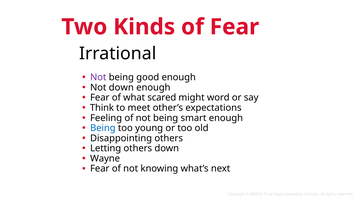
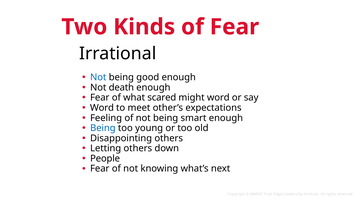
Not at (98, 77) colour: purple -> blue
Not down: down -> death
Think at (102, 108): Think -> Word
Wayne: Wayne -> People
